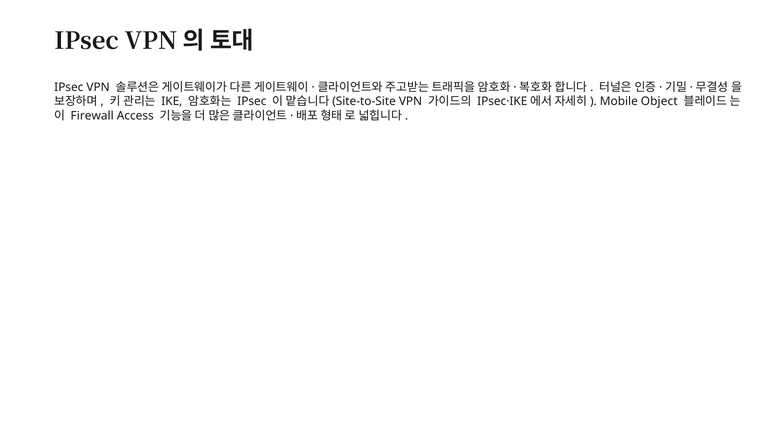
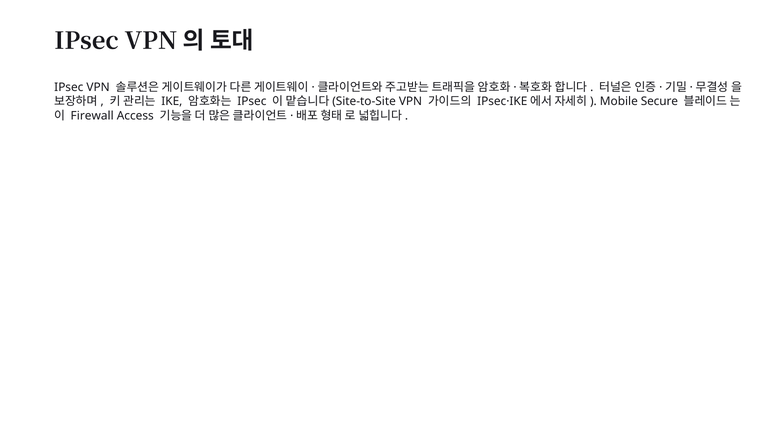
Object: Object -> Secure
